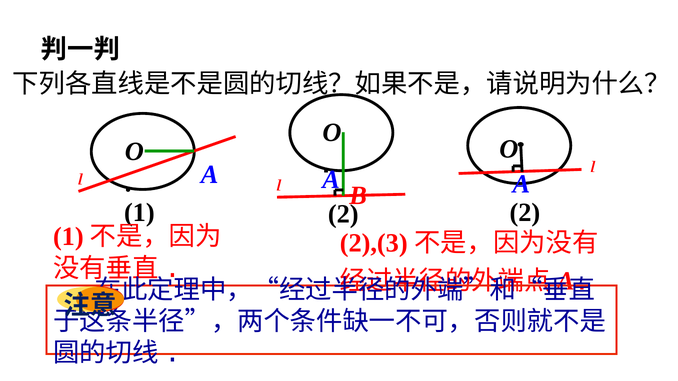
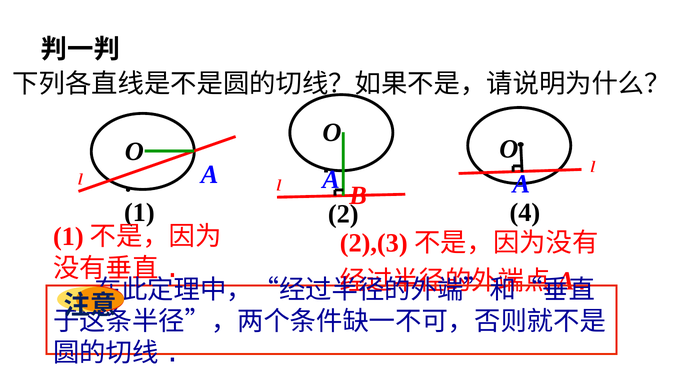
2 2: 2 -> 4
